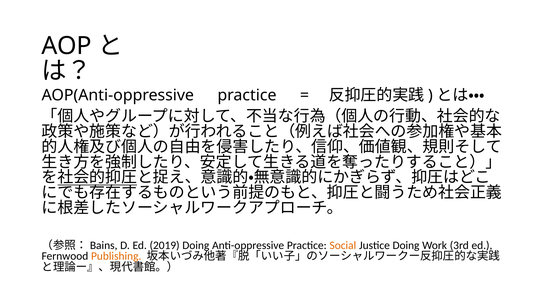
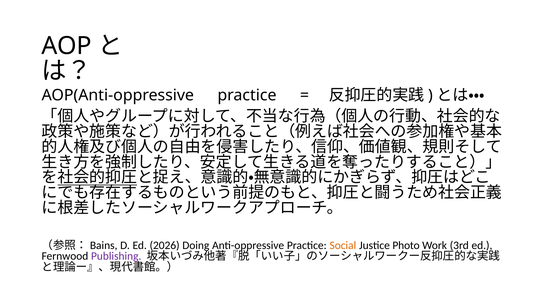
2019: 2019 -> 2026
Justice Doing: Doing -> Photo
Publishing colour: orange -> purple
